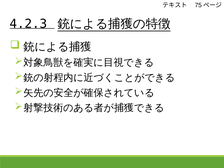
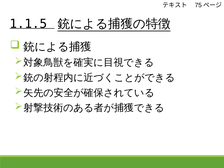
4.2.3: 4.2.3 -> 1.1.5
